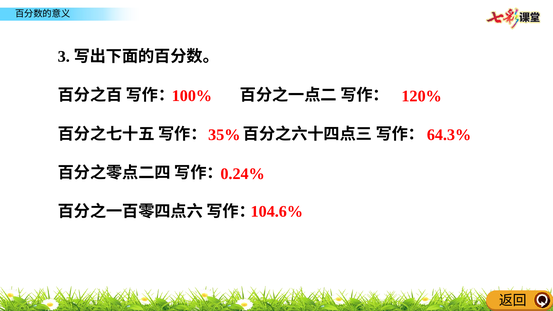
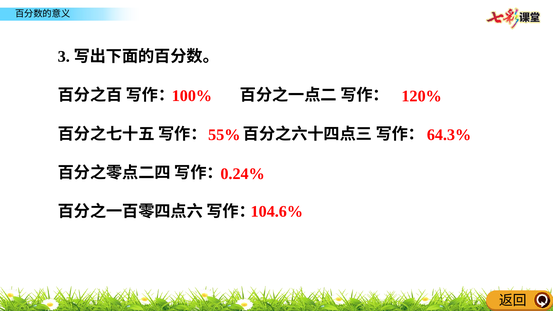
35%: 35% -> 55%
